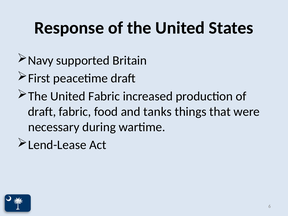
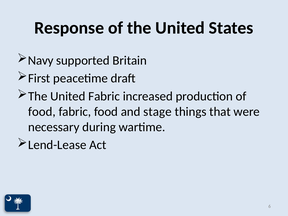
draft at (42, 112): draft -> food
tanks: tanks -> stage
